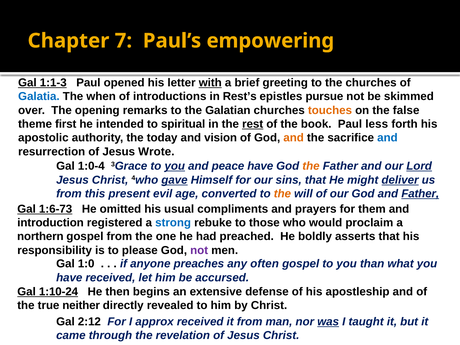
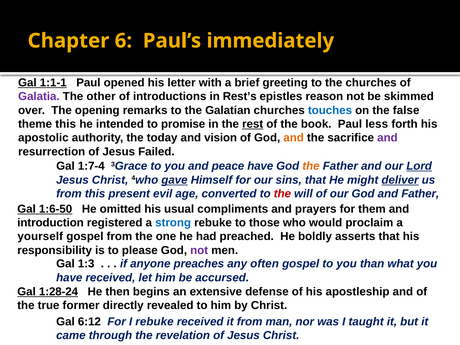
7: 7 -> 6
empowering: empowering -> immediately
1:1-3: 1:1-3 -> 1:1-1
with underline: present -> none
Galatia colour: blue -> purple
when: when -> other
pursue: pursue -> reason
touches colour: orange -> blue
theme first: first -> this
spiritual: spiritual -> promise
and at (387, 138) colour: blue -> purple
Wrote: Wrote -> Failed
1:0-4: 1:0-4 -> 1:7-4
you at (175, 166) underline: present -> none
the at (282, 194) colour: orange -> red
Father at (420, 194) underline: present -> none
1:6-73: 1:6-73 -> 1:6-50
northern: northern -> yourself
1:0: 1:0 -> 1:3
1:10-24: 1:10-24 -> 1:28-24
neither: neither -> former
2:12: 2:12 -> 6:12
I approx: approx -> rebuke
was underline: present -> none
